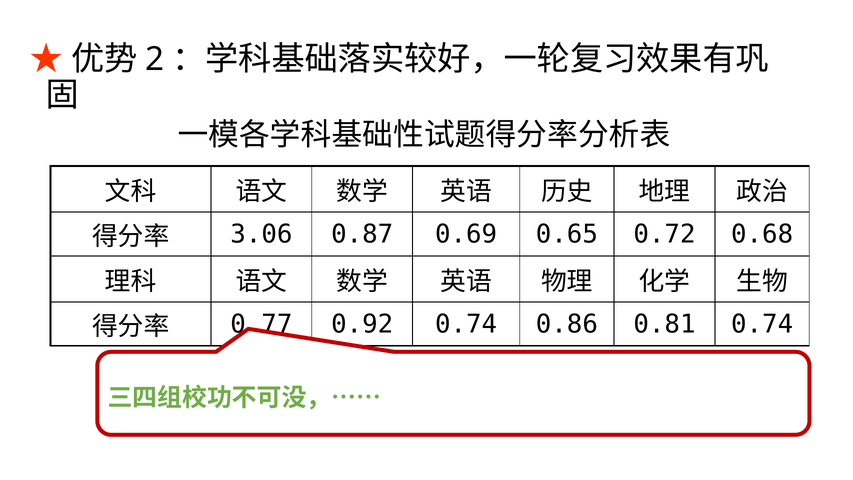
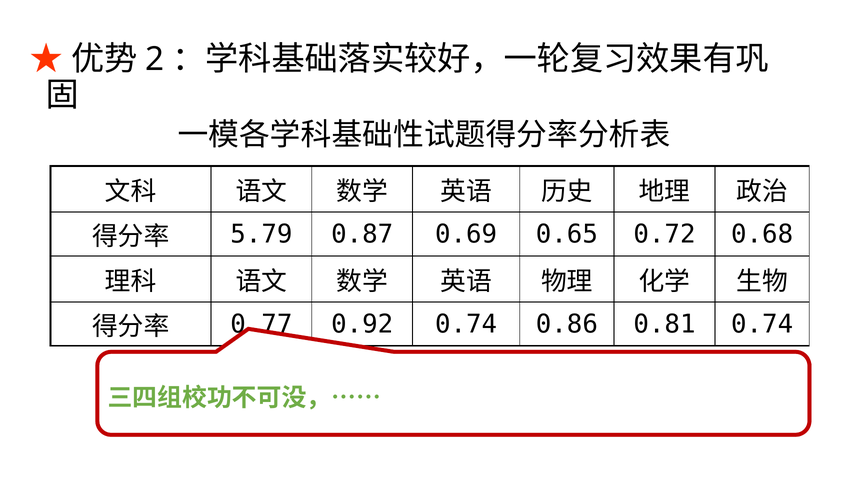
3.06: 3.06 -> 5.79
